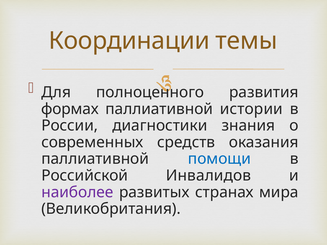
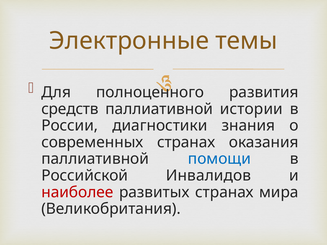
Координации: Координации -> Электронные
формах: формах -> средств
современных средств: средств -> странах
наиболее colour: purple -> red
